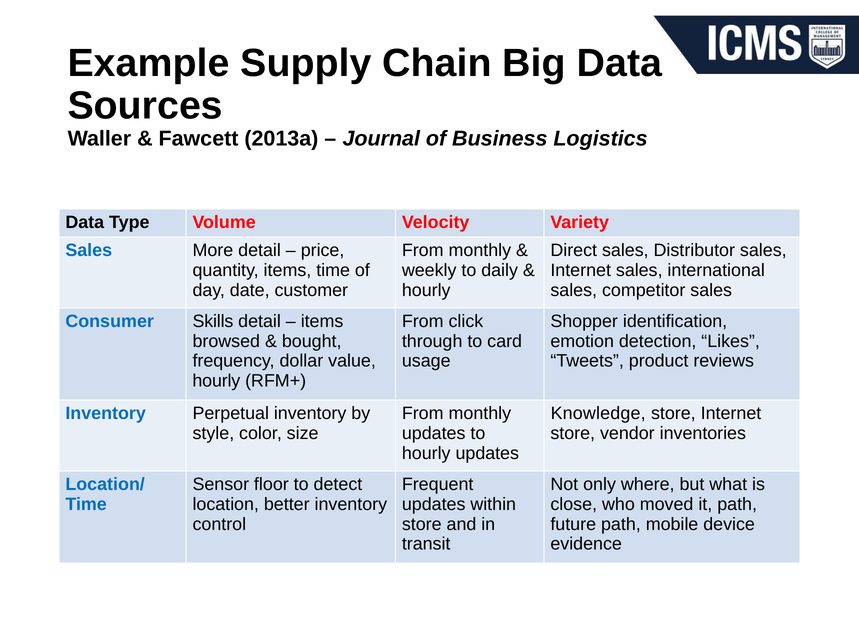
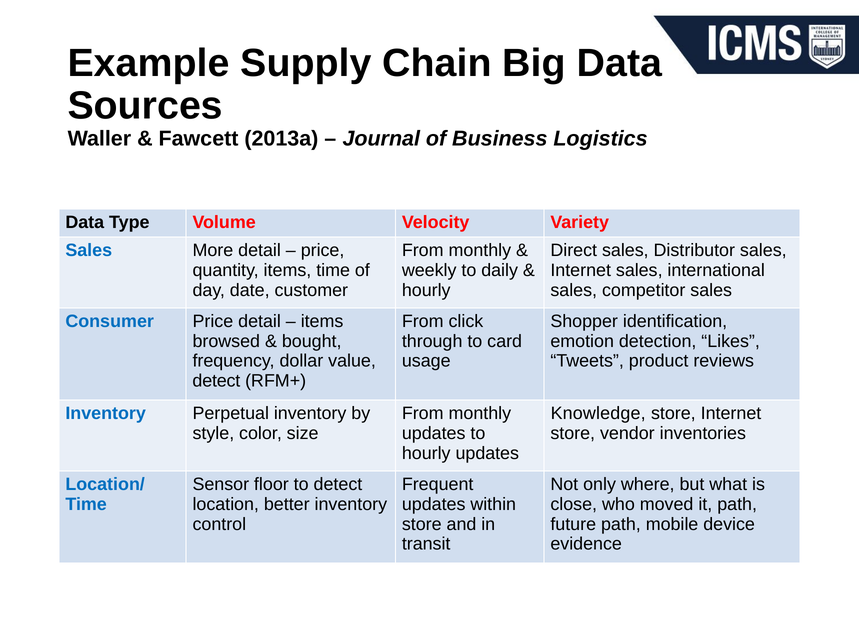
Consumer Skills: Skills -> Price
hourly at (216, 381): hourly -> detect
